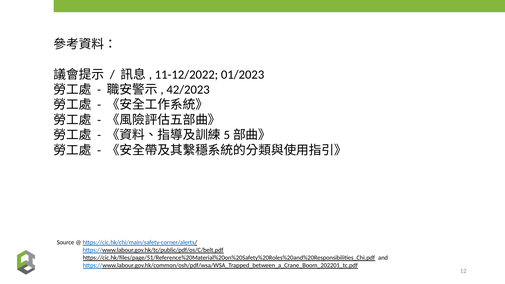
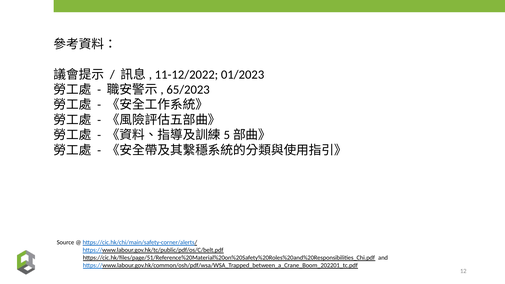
42/2023: 42/2023 -> 65/2023
